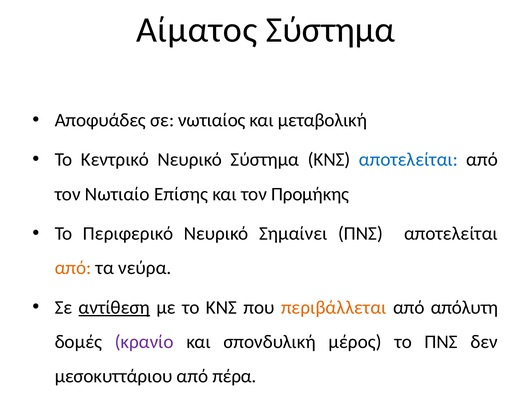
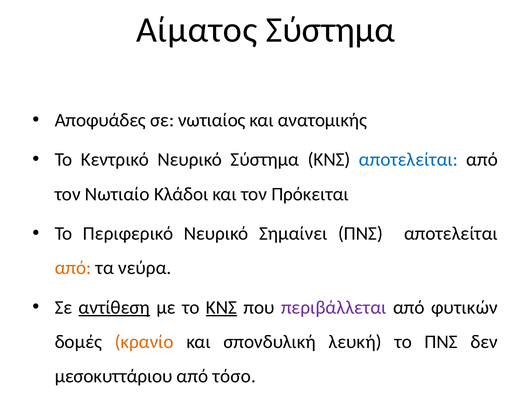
μεταβολική: μεταβολική -> ανατομικής
Επίσης: Επίσης -> Κλάδοι
Προμήκης: Προμήκης -> Πρόκειται
ΚΝΣ at (222, 308) underline: none -> present
περιβάλλεται colour: orange -> purple
απόλυτη: απόλυτη -> φυτικών
κρανίο colour: purple -> orange
μέρος: μέρος -> λευκή
πέρα: πέρα -> τόσο
